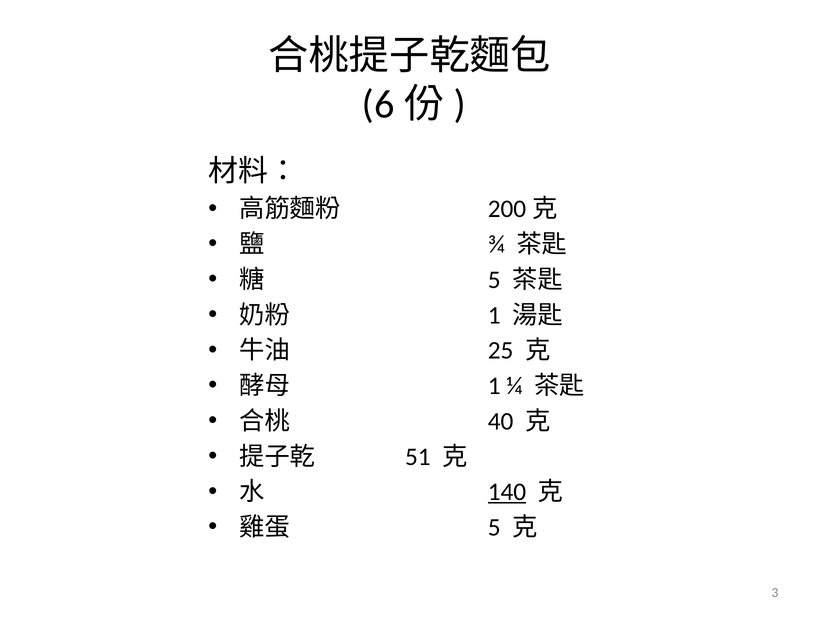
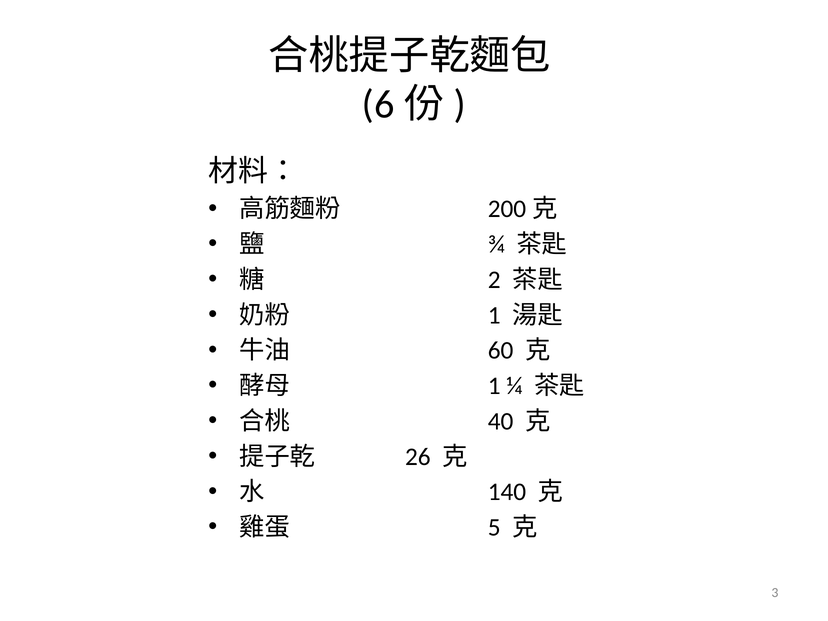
5 at (494, 280): 5 -> 2
25: 25 -> 60
51: 51 -> 26
140 underline: present -> none
